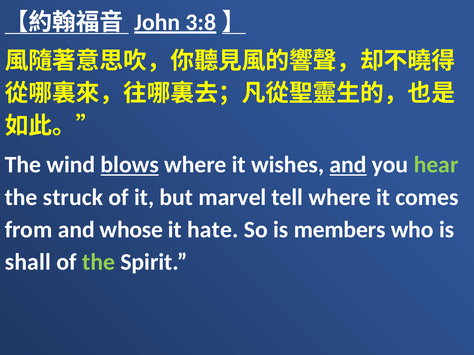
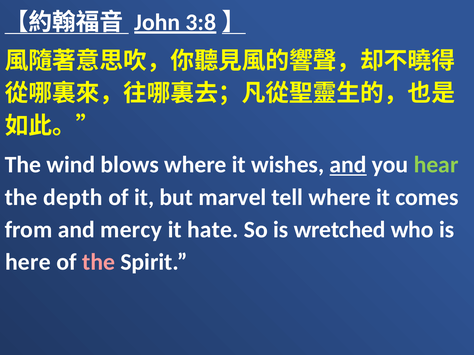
blows underline: present -> none
struck: struck -> depth
whose: whose -> mercy
members: members -> wretched
shall: shall -> here
the at (99, 262) colour: light green -> pink
